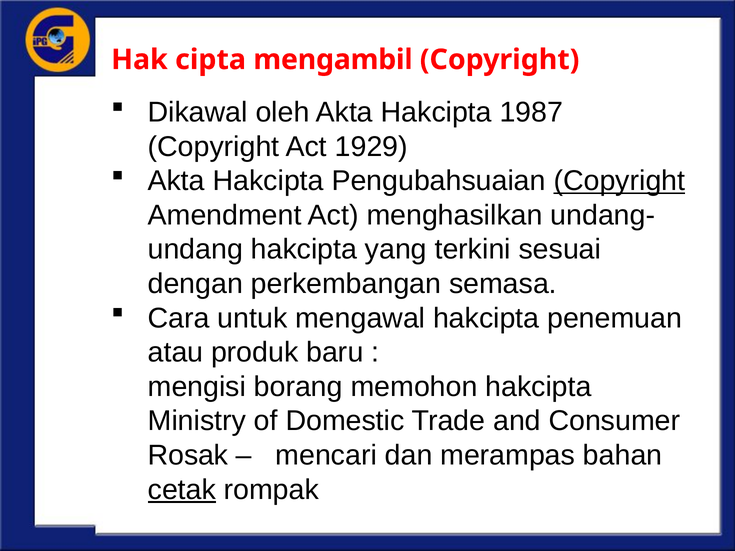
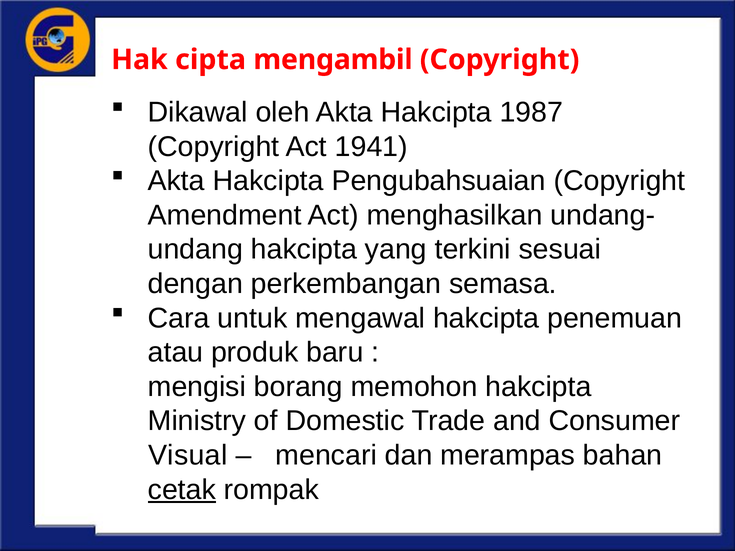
1929: 1929 -> 1941
Copyright at (619, 181) underline: present -> none
Rosak: Rosak -> Visual
